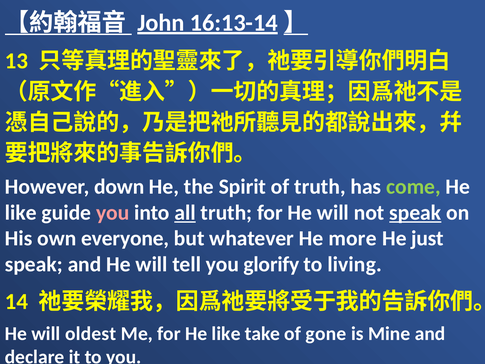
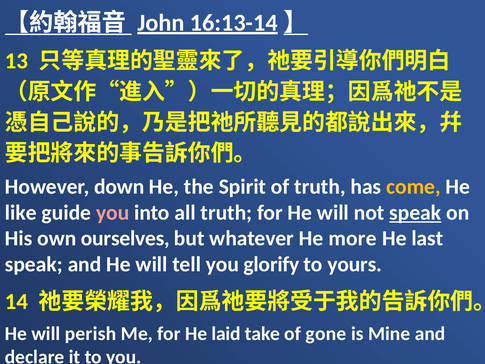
come colour: light green -> yellow
all underline: present -> none
everyone: everyone -> ourselves
just: just -> last
living: living -> yours
oldest: oldest -> perish
for He like: like -> laid
